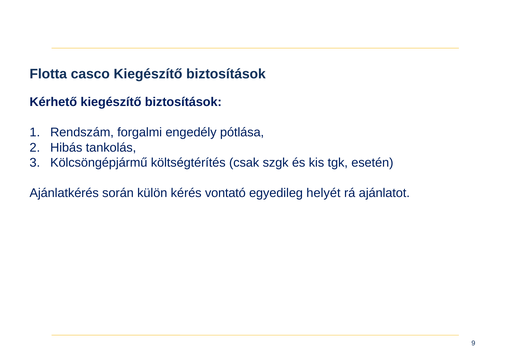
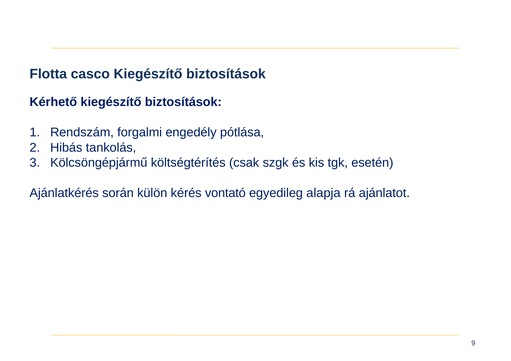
helyét: helyét -> alapja
